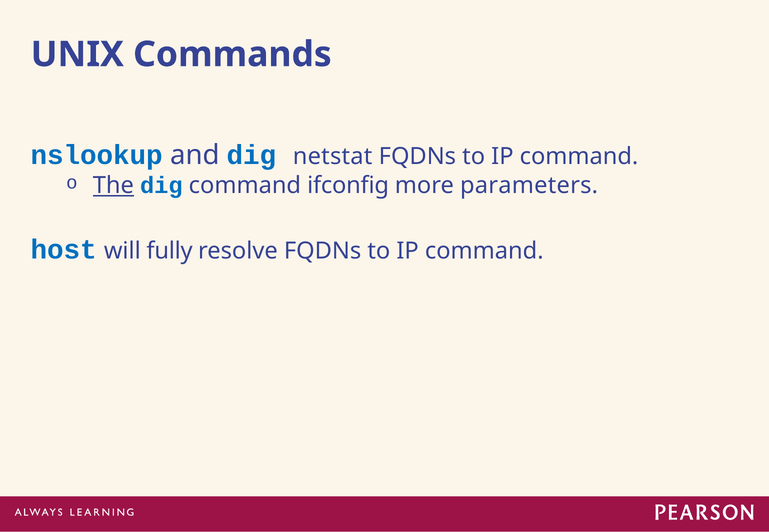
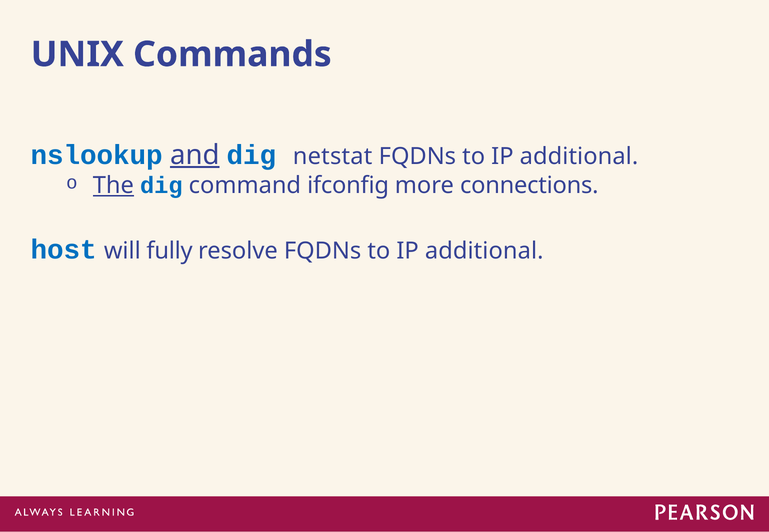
and underline: none -> present
command at (579, 157): command -> additional
parameters: parameters -> connections
command at (484, 251): command -> additional
